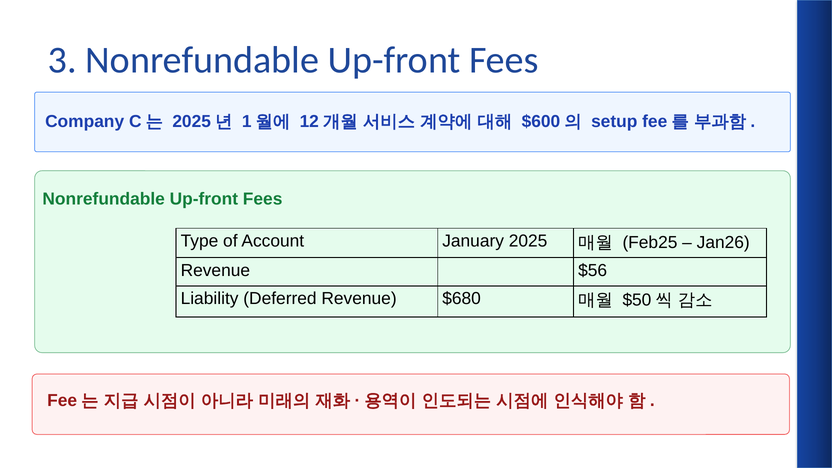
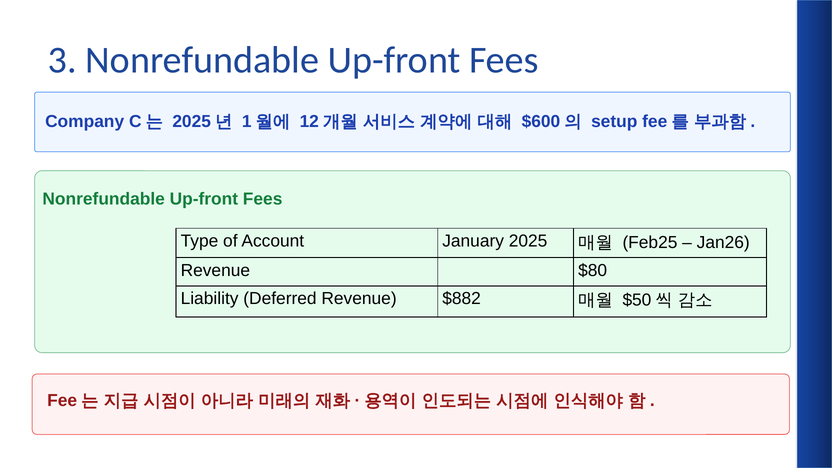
$56: $56 -> $80
$680: $680 -> $882
